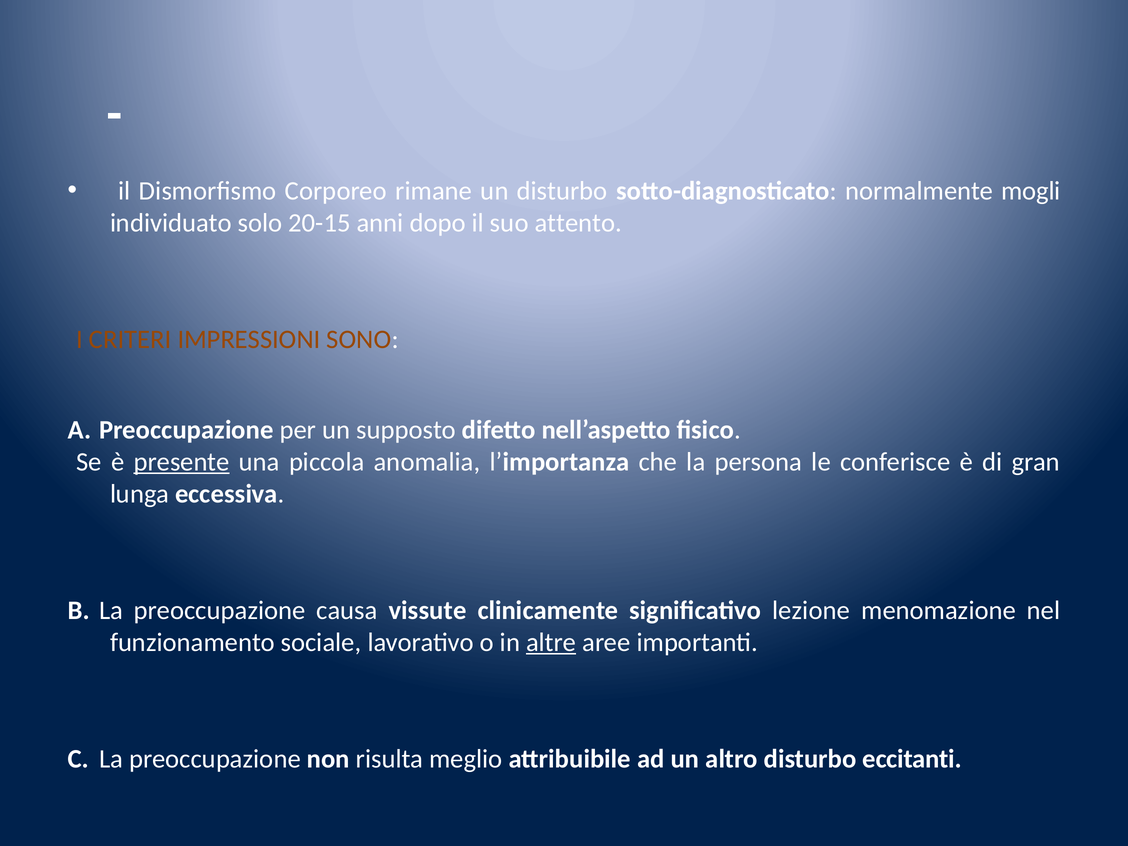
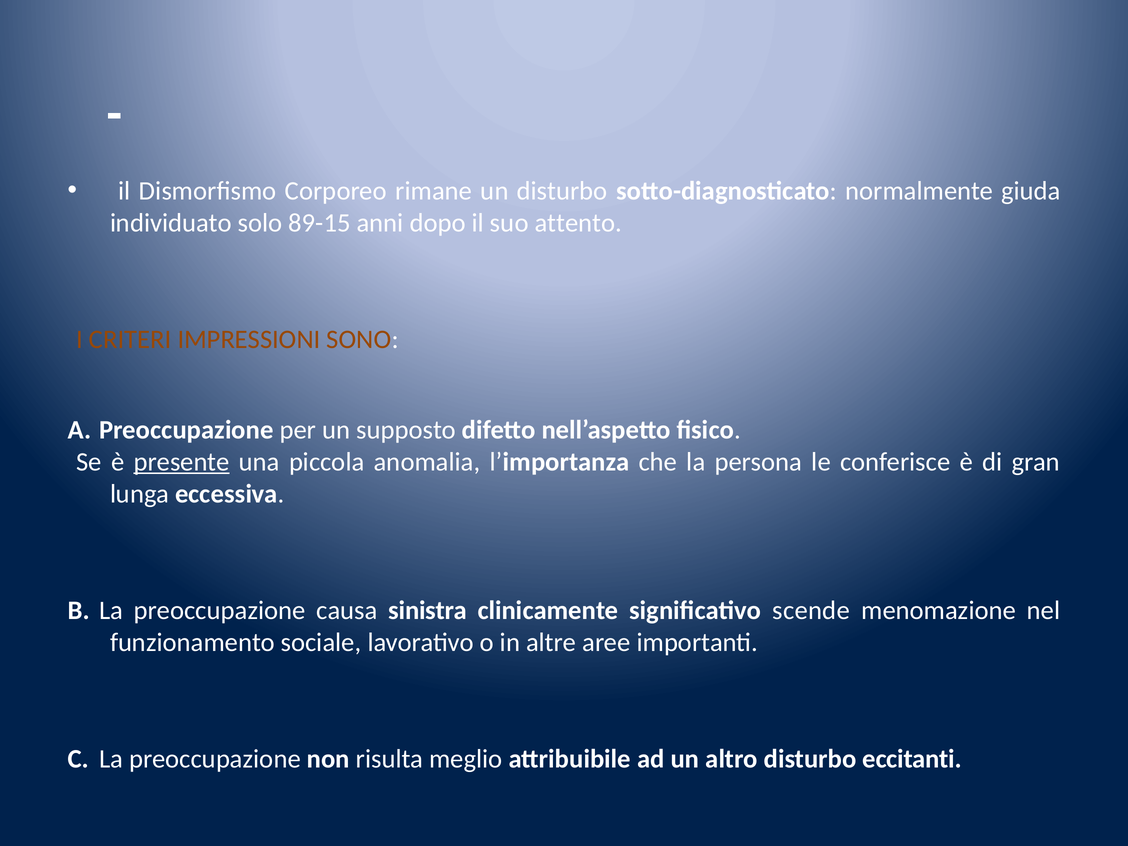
mogli: mogli -> giuda
20-15: 20-15 -> 89-15
vissute: vissute -> sinistra
lezione: lezione -> scende
altre underline: present -> none
